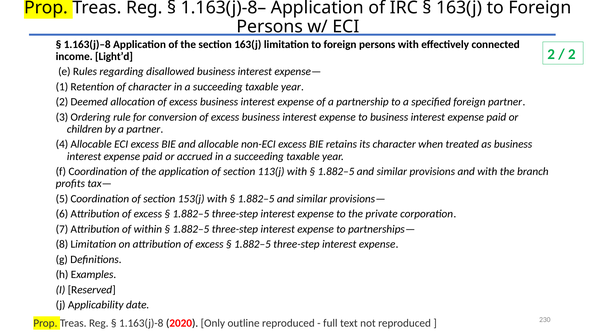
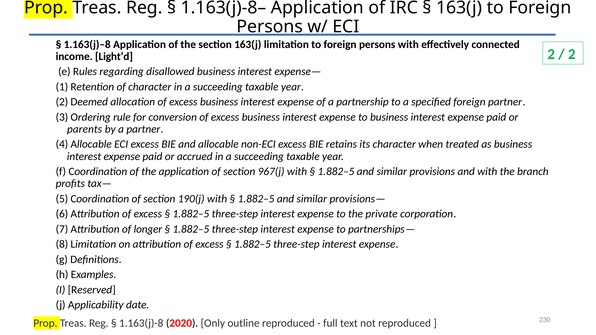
children: children -> parents
113(j: 113(j -> 967(j
153(j: 153(j -> 190(j
within: within -> longer
